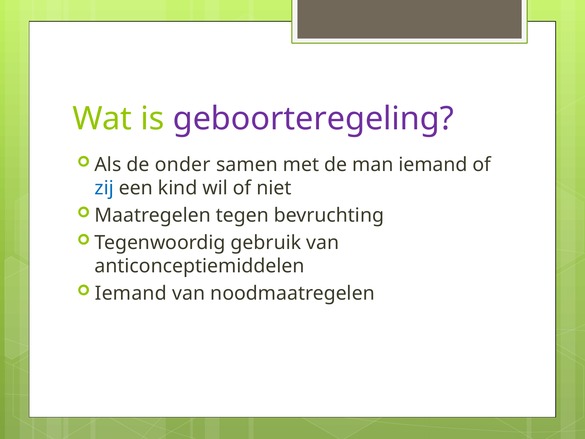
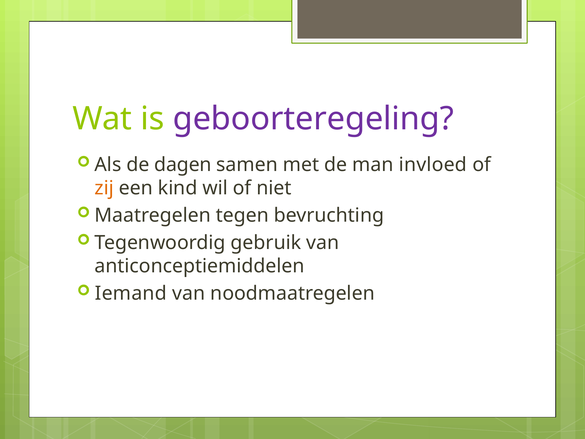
onder: onder -> dagen
man iemand: iemand -> invloed
zij colour: blue -> orange
